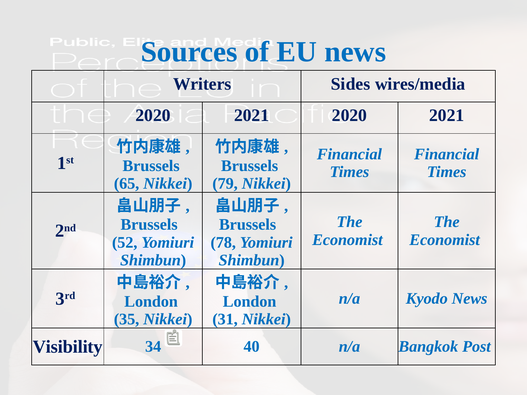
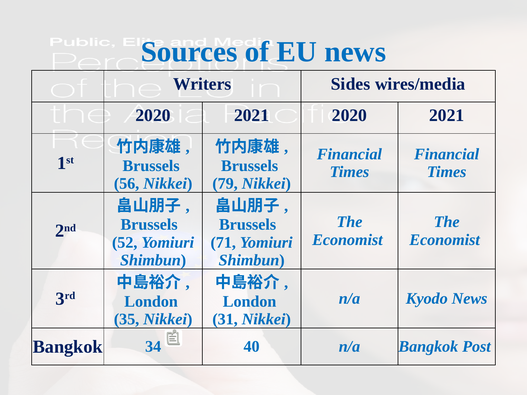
65: 65 -> 56
78: 78 -> 71
Visibility at (68, 347): Visibility -> Bangkok
